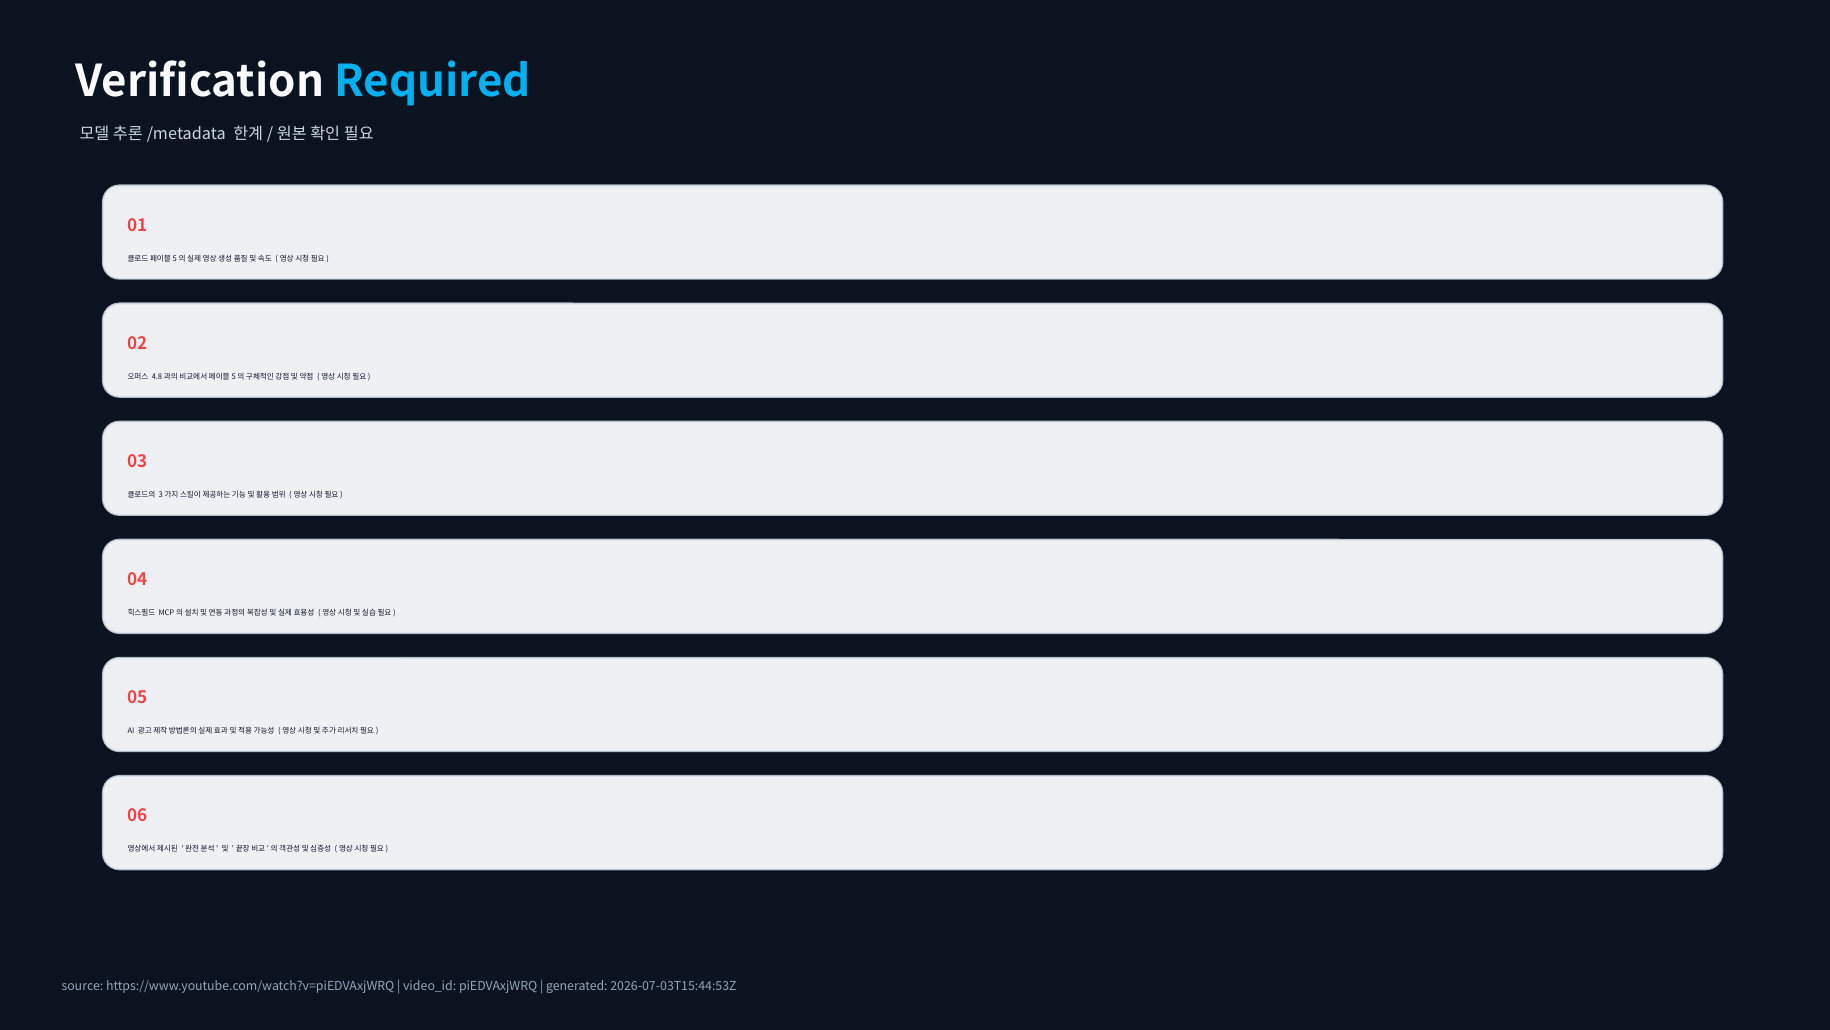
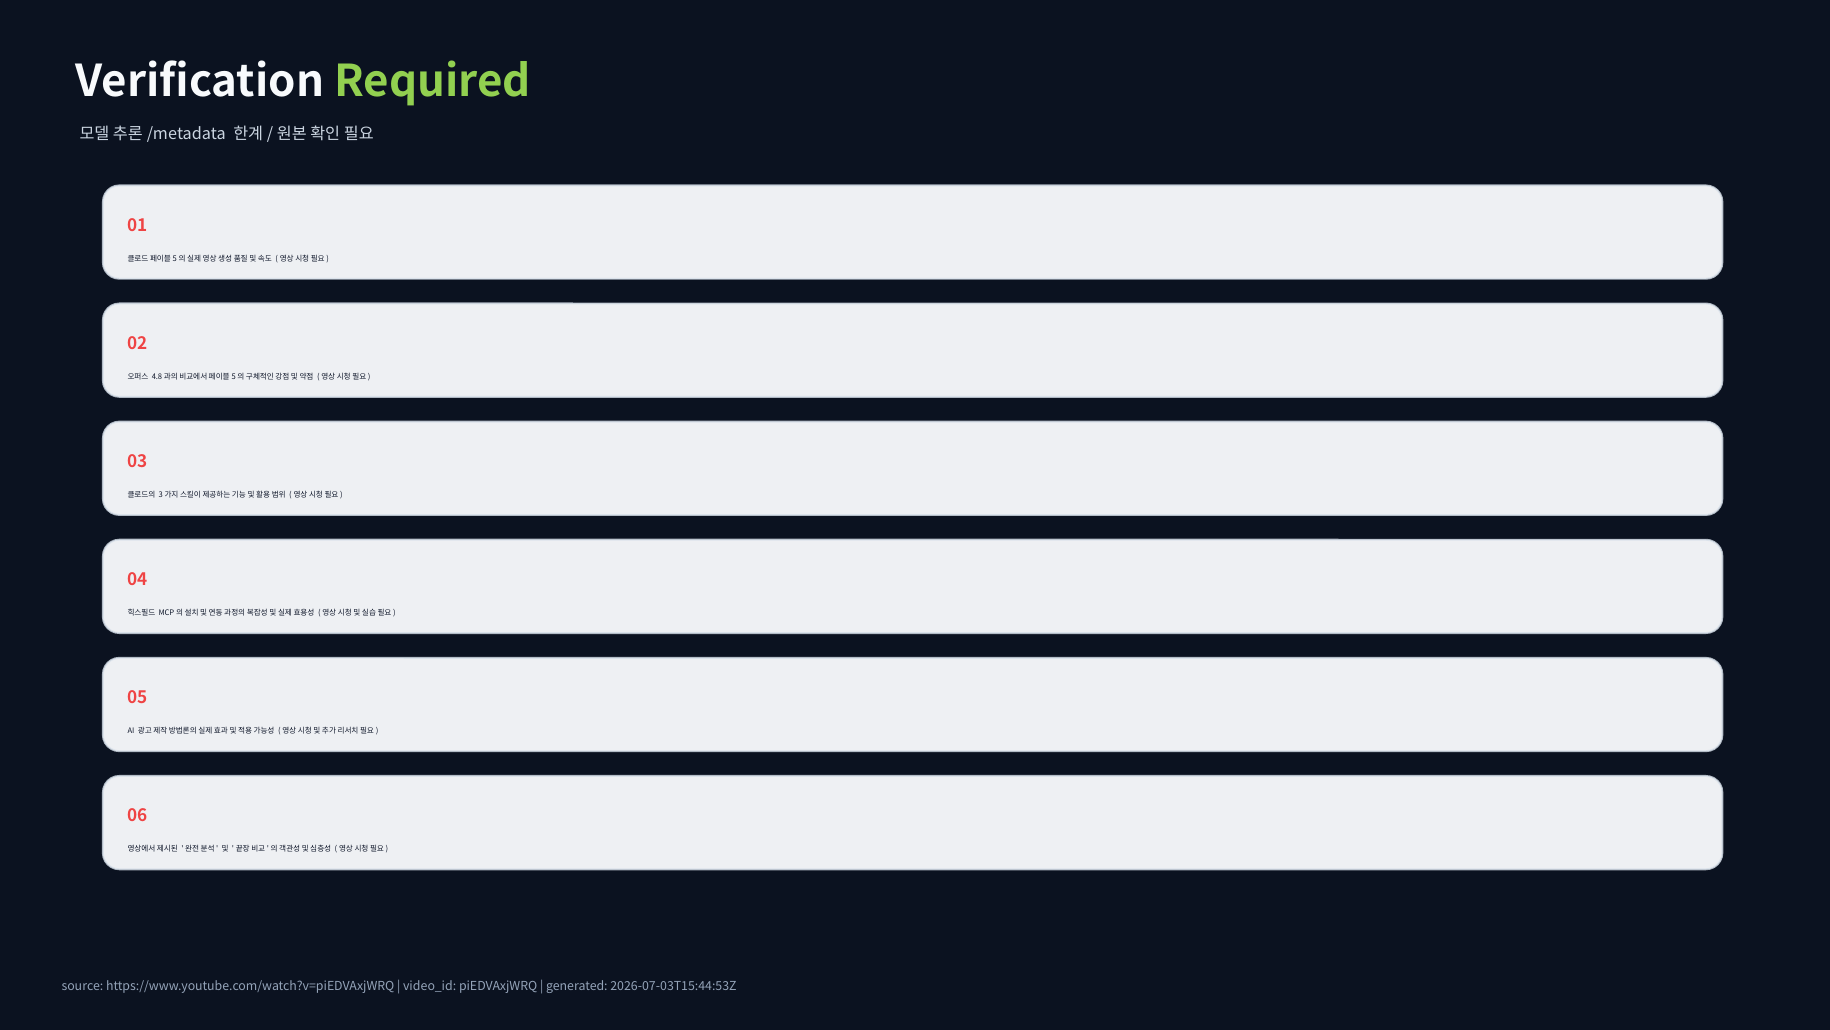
Required colour: light blue -> light green
